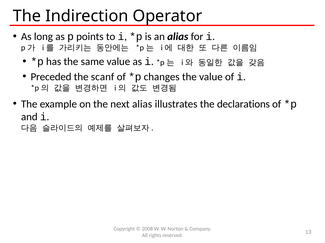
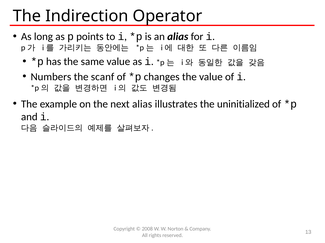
Preceded: Preceded -> Numbers
declarations: declarations -> uninitialized
